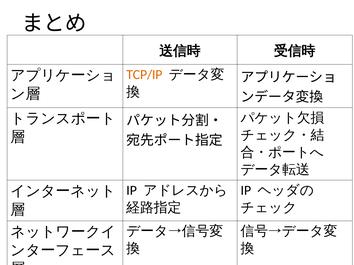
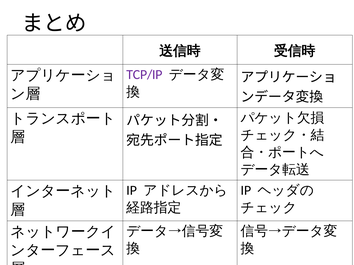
TCP/IP colour: orange -> purple
